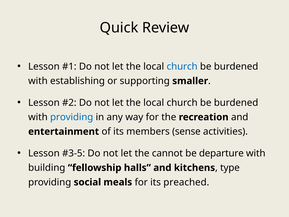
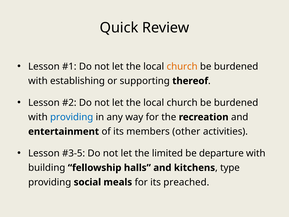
church at (182, 66) colour: blue -> orange
smaller: smaller -> thereof
sense: sense -> other
cannot: cannot -> limited
